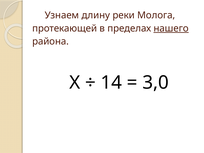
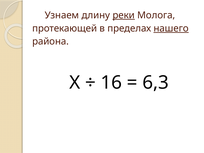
реки underline: none -> present
14: 14 -> 16
3,0: 3,0 -> 6,3
